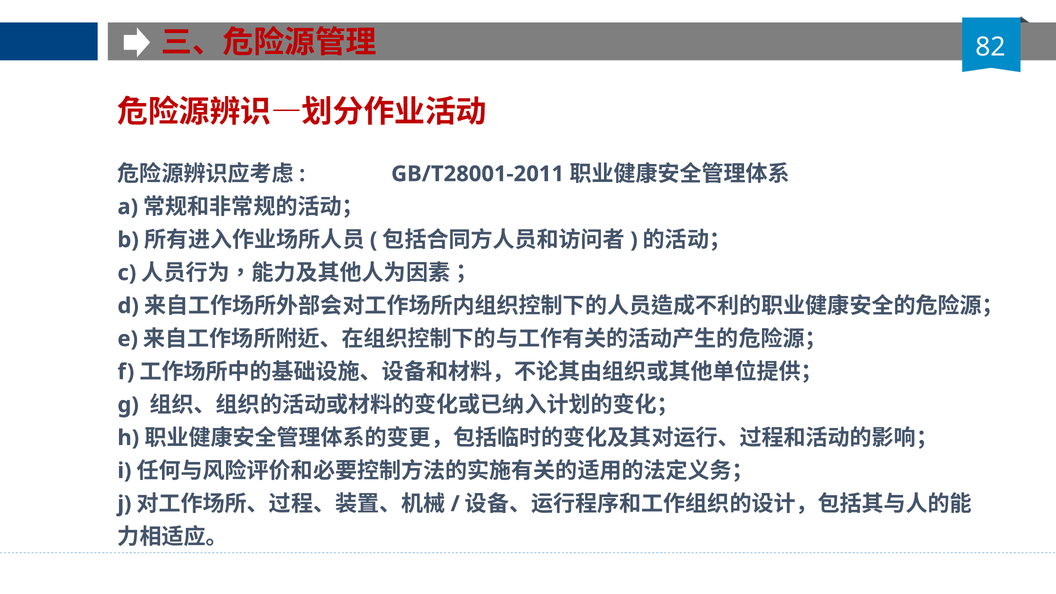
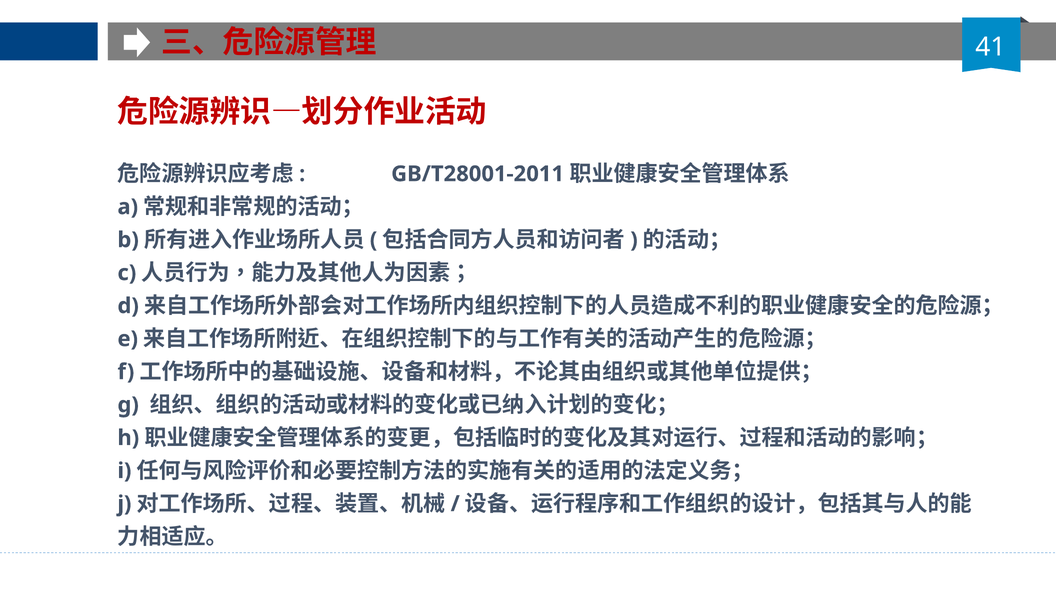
82: 82 -> 41
